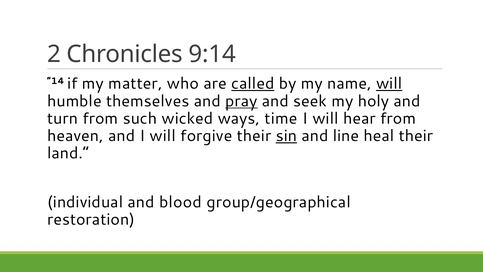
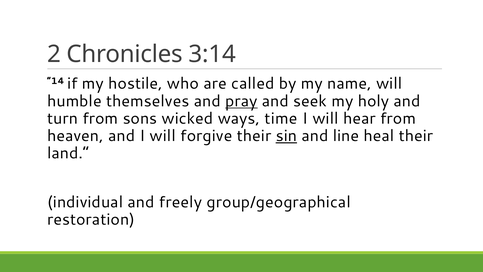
9:14: 9:14 -> 3:14
matter: matter -> hostile
called underline: present -> none
will at (389, 84) underline: present -> none
such: such -> sons
blood: blood -> freely
